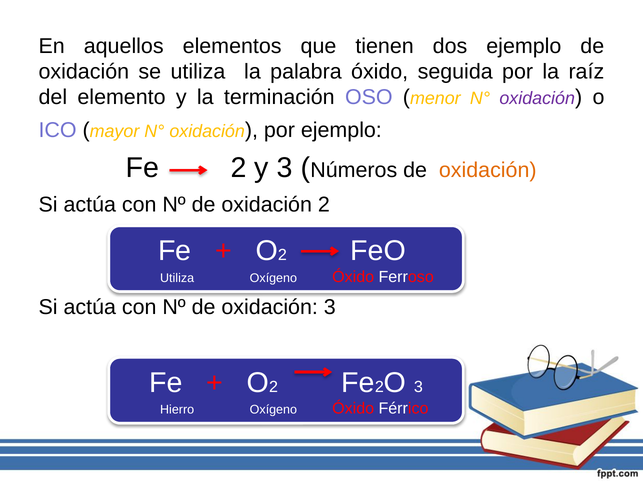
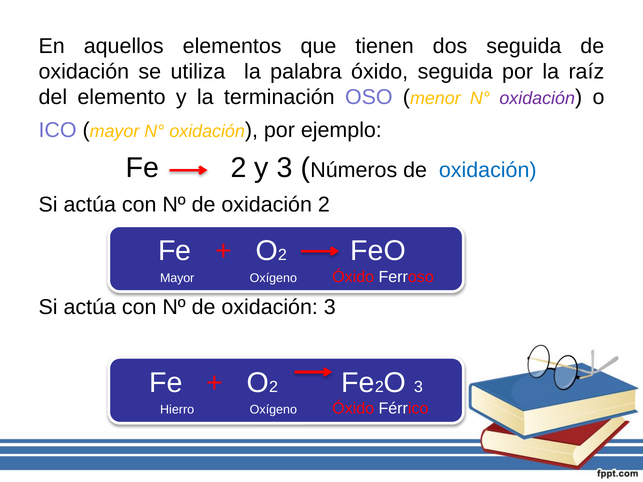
dos ejemplo: ejemplo -> seguida
oxidación at (488, 170) colour: orange -> blue
Utiliza at (177, 278): Utiliza -> Mayor
